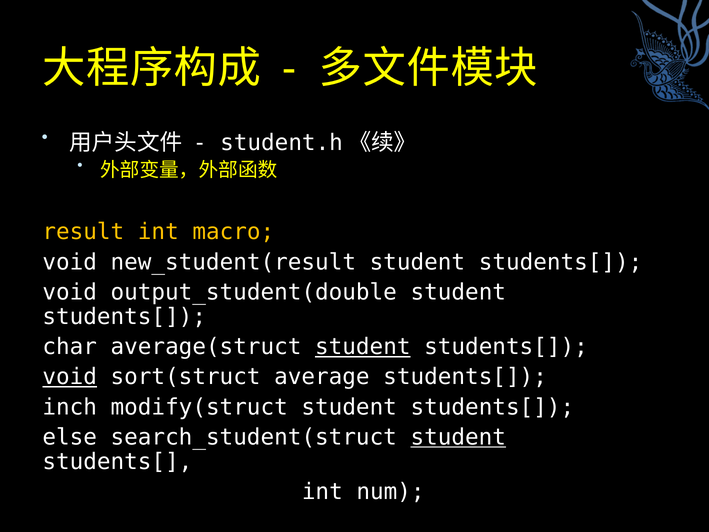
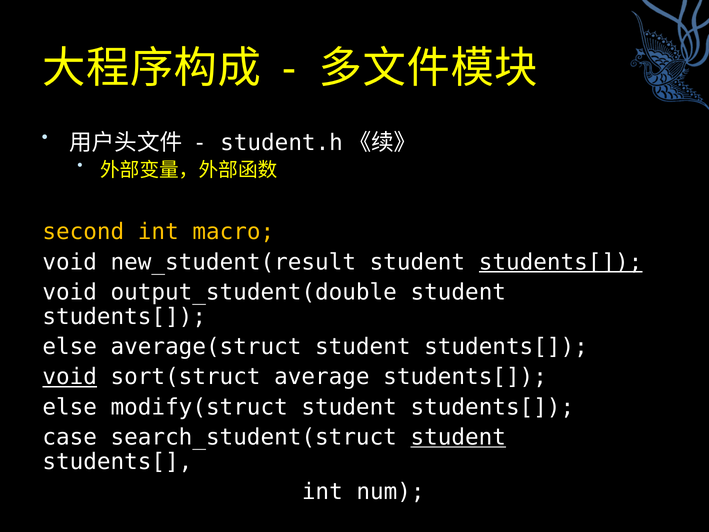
result: result -> second
students[ at (561, 262) underline: none -> present
char at (70, 347): char -> else
student at (363, 347) underline: present -> none
inch at (70, 407): inch -> else
else: else -> case
